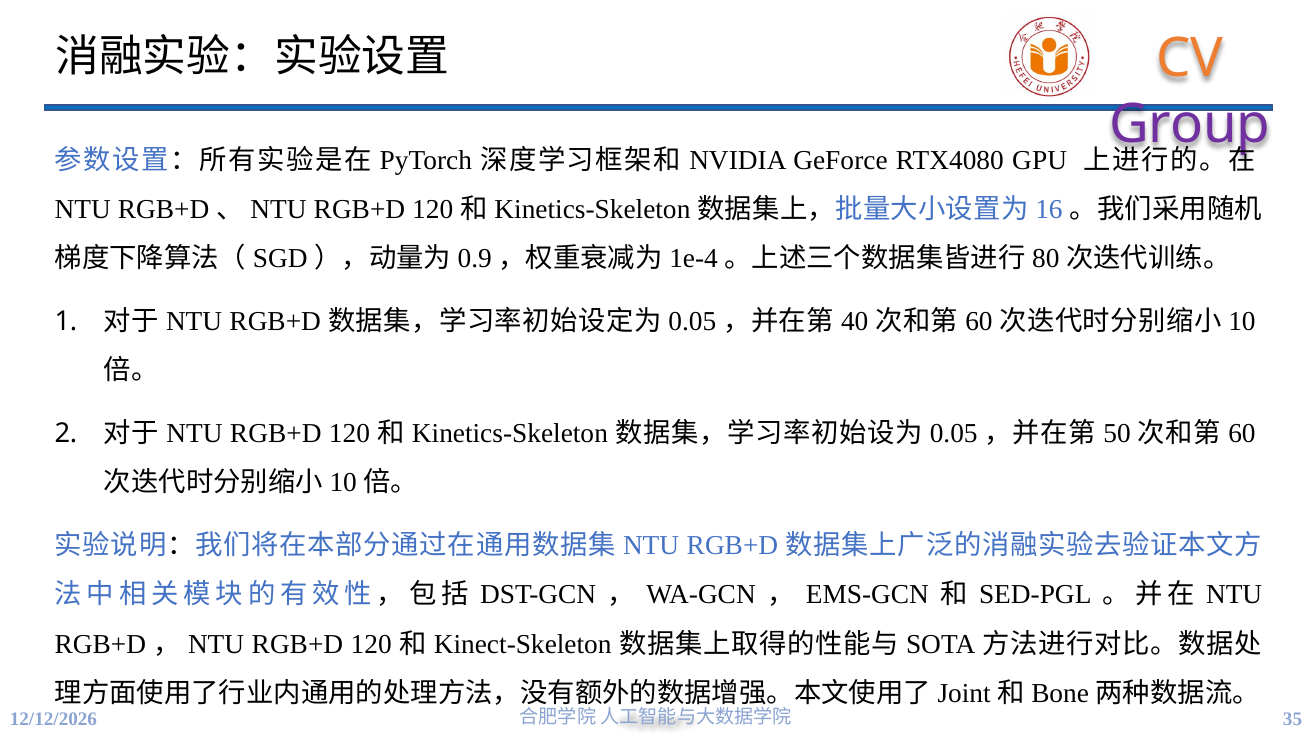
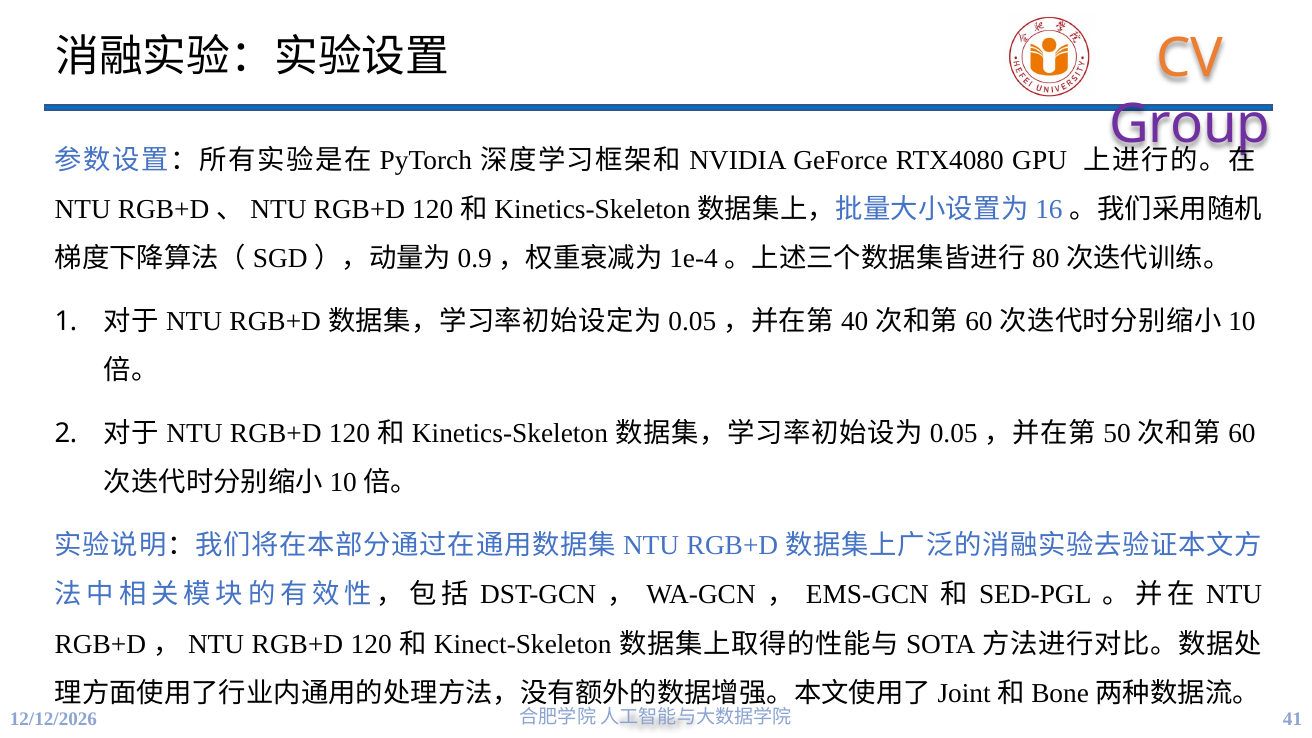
35: 35 -> 41
